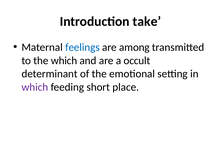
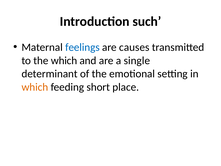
take: take -> such
among: among -> causes
occult: occult -> single
which at (35, 87) colour: purple -> orange
